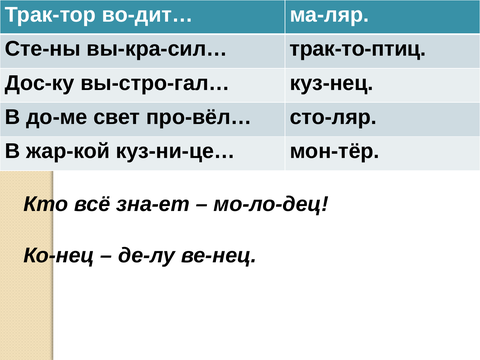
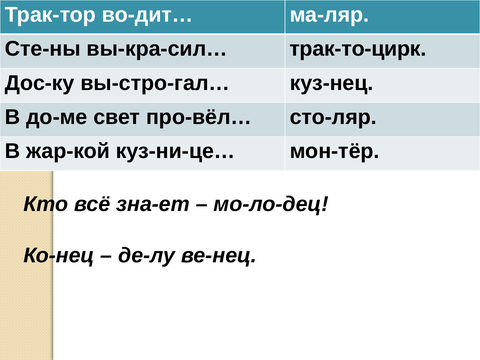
трак-то-птиц: трак-то-птиц -> трак-то-цирк
